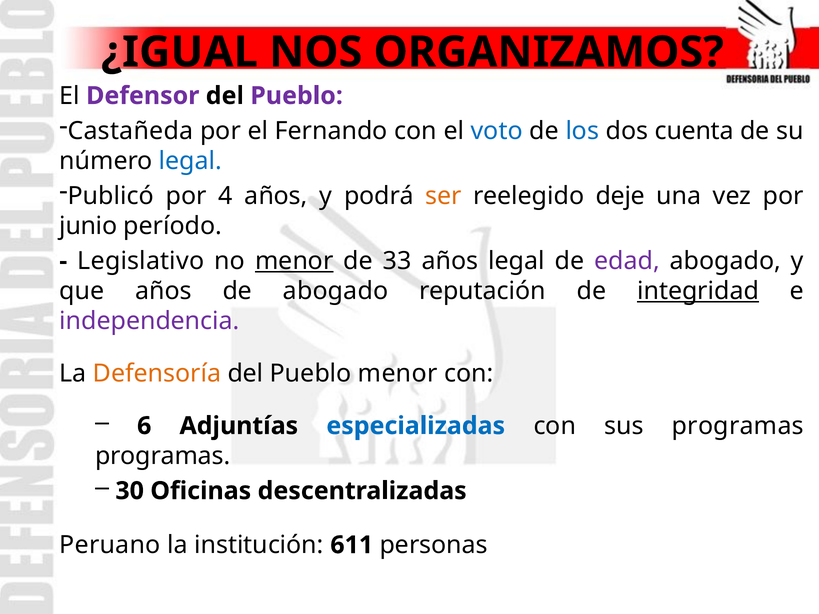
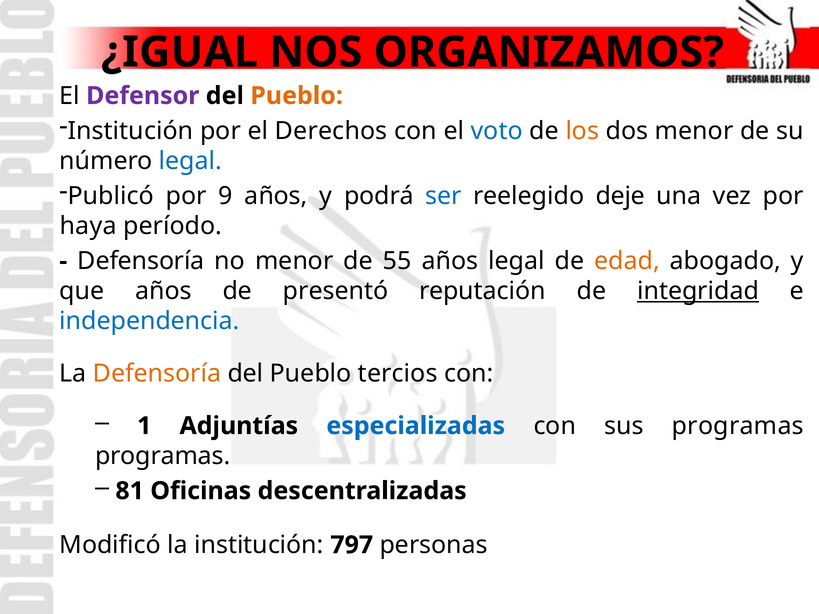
Pueblo at (297, 96) colour: purple -> orange
Castañeda at (130, 131): Castañeda -> Institución
Fernando: Fernando -> Derechos
los colour: blue -> orange
dos cuenta: cuenta -> menor
4: 4 -> 9
ser colour: orange -> blue
junio: junio -> haya
Legislativo at (141, 261): Legislativo -> Defensoría
menor at (294, 261) underline: present -> none
33: 33 -> 55
edad colour: purple -> orange
de abogado: abogado -> presentó
independencia colour: purple -> blue
Pueblo menor: menor -> tercios
6: 6 -> 1
30: 30 -> 81
Peruano: Peruano -> Modificó
611: 611 -> 797
